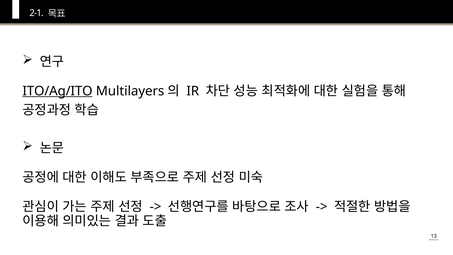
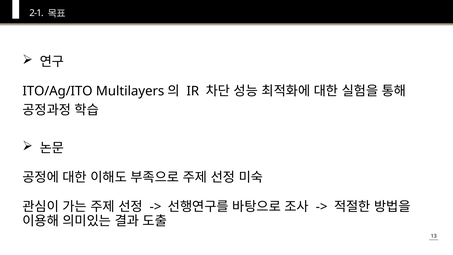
ITO/Ag/ITO underline: present -> none
